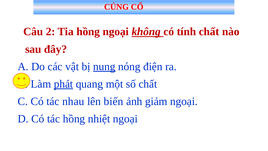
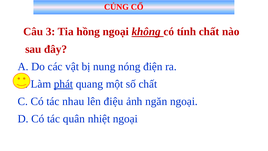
2: 2 -> 3
nung underline: present -> none
biến: biến -> điệu
giảm: giảm -> ngăn
tác hồng: hồng -> quân
